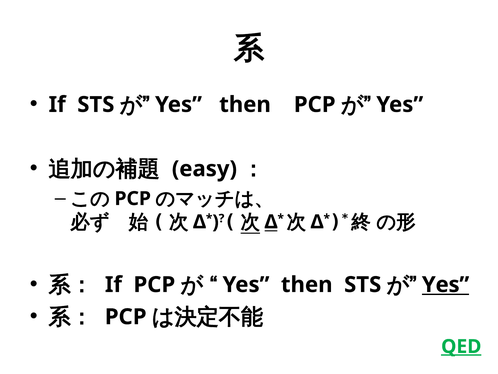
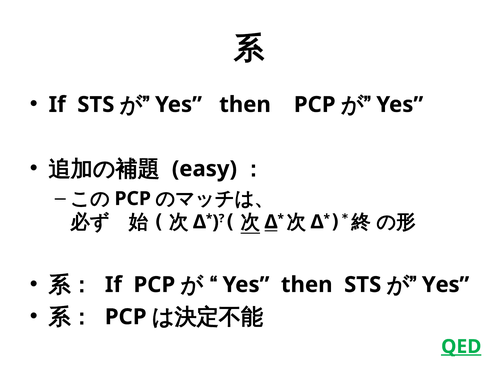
Yes at (446, 284) underline: present -> none
